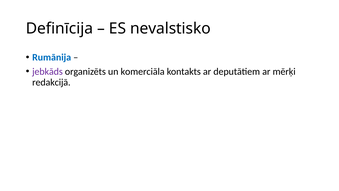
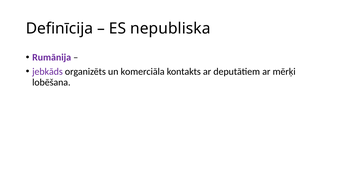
nevalstisko: nevalstisko -> nepubliska
Rumānija colour: blue -> purple
redakcijā: redakcijā -> lobēšana
